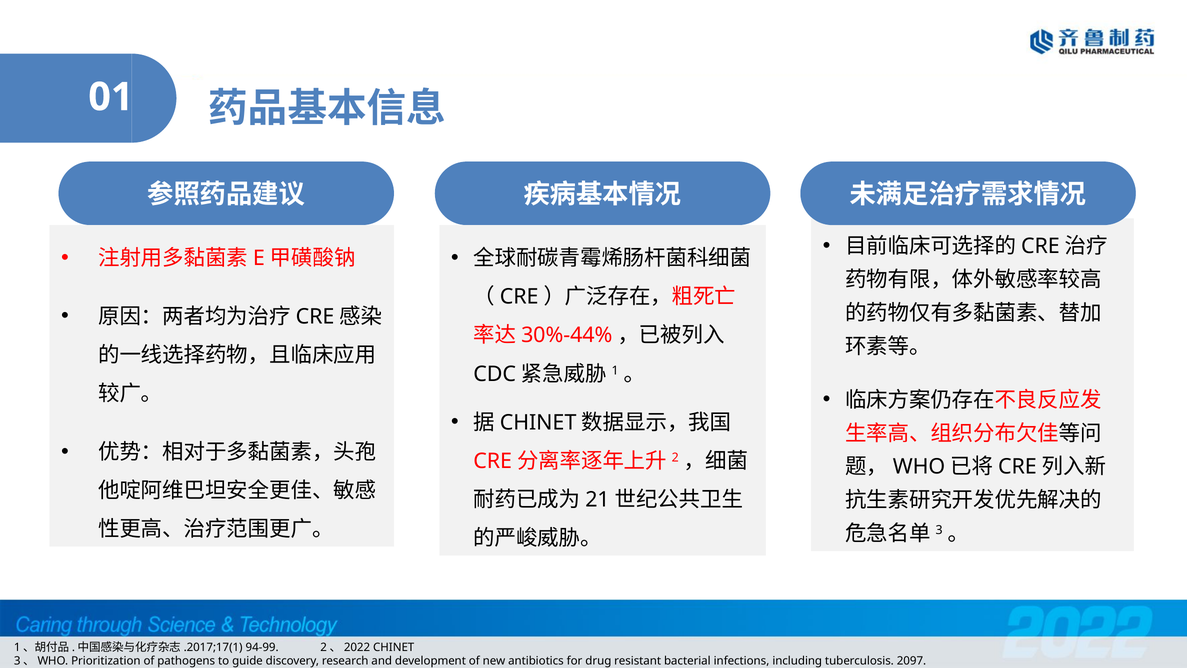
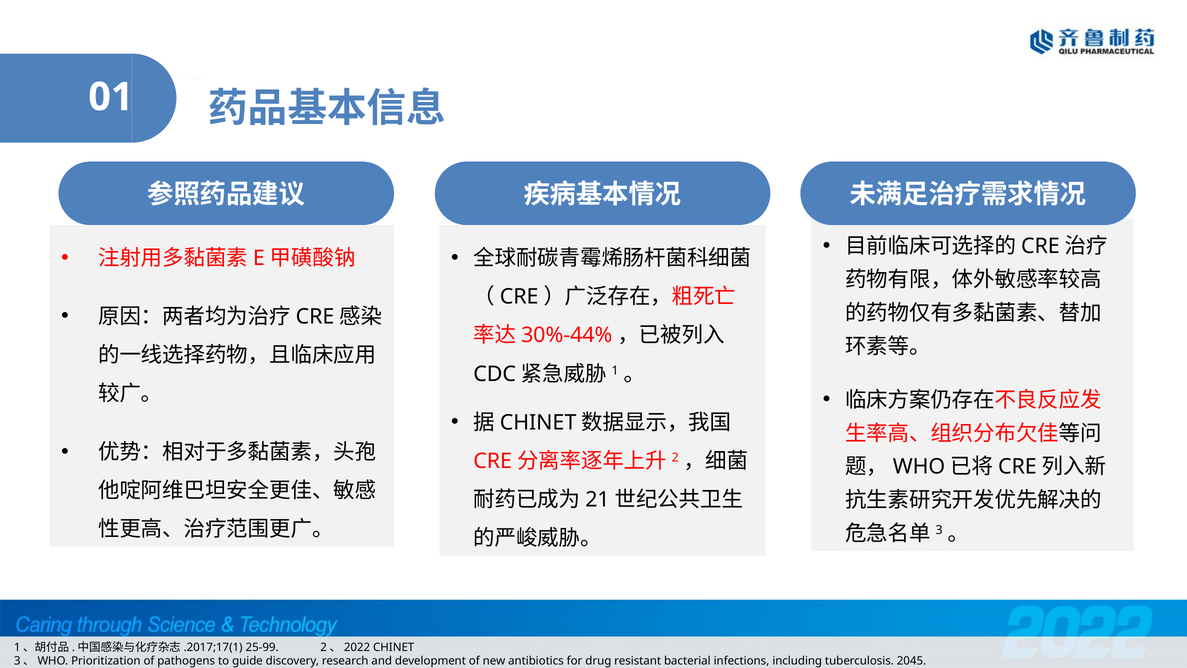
94-99: 94-99 -> 25-99
2097: 2097 -> 2045
